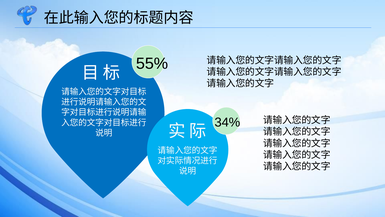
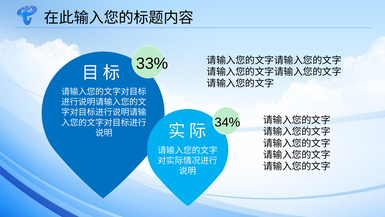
55%: 55% -> 33%
